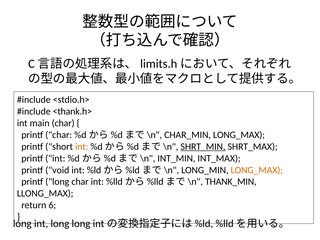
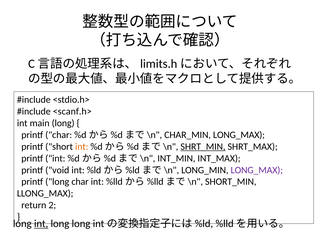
<thank.h>: <thank.h> -> <scanf.h>
main char: char -> long
LONG_MAX at (257, 170) colour: orange -> purple
THANK_MIN: THANK_MIN -> SHORT_MIN
6: 6 -> 2
int at (41, 224) underline: none -> present
